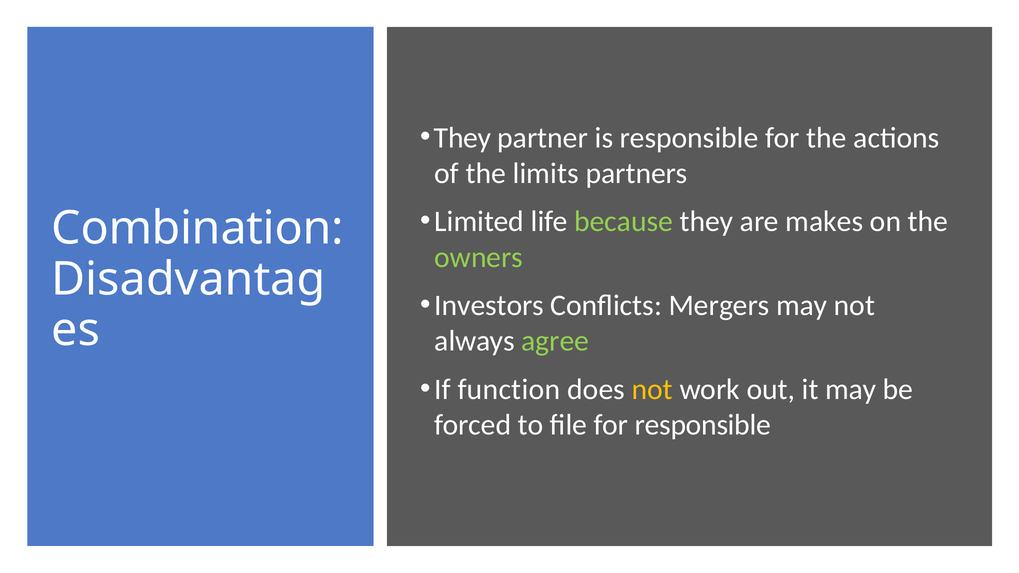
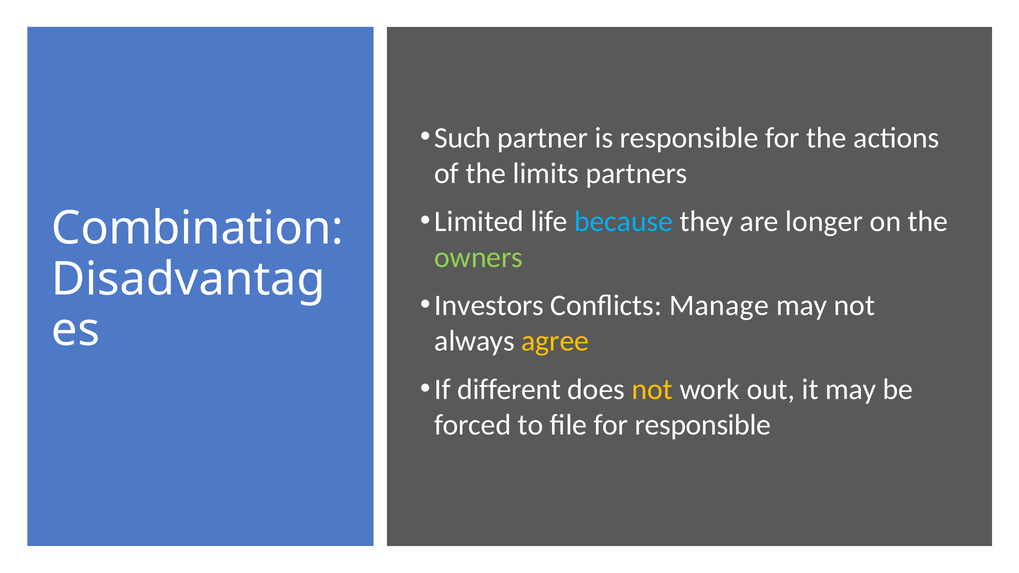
They at (463, 138): They -> Such
because colour: light green -> light blue
makes: makes -> longer
Mergers: Mergers -> Manage
agree colour: light green -> yellow
function: function -> different
